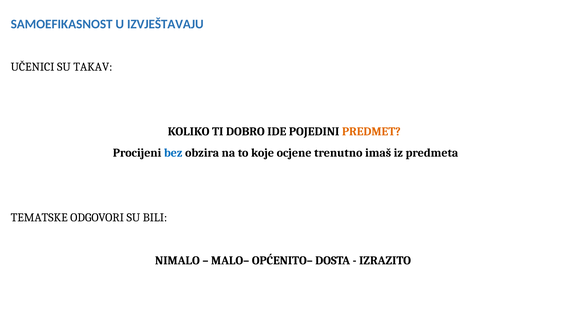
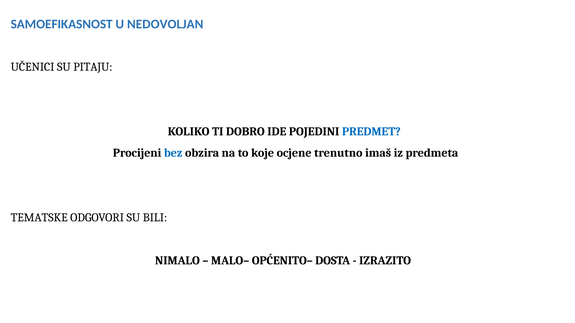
IZVJEŠTAVAJU: IZVJEŠTAVAJU -> NEDOVOLJAN
TAKAV: TAKAV -> PITAJU
PREDMET colour: orange -> blue
